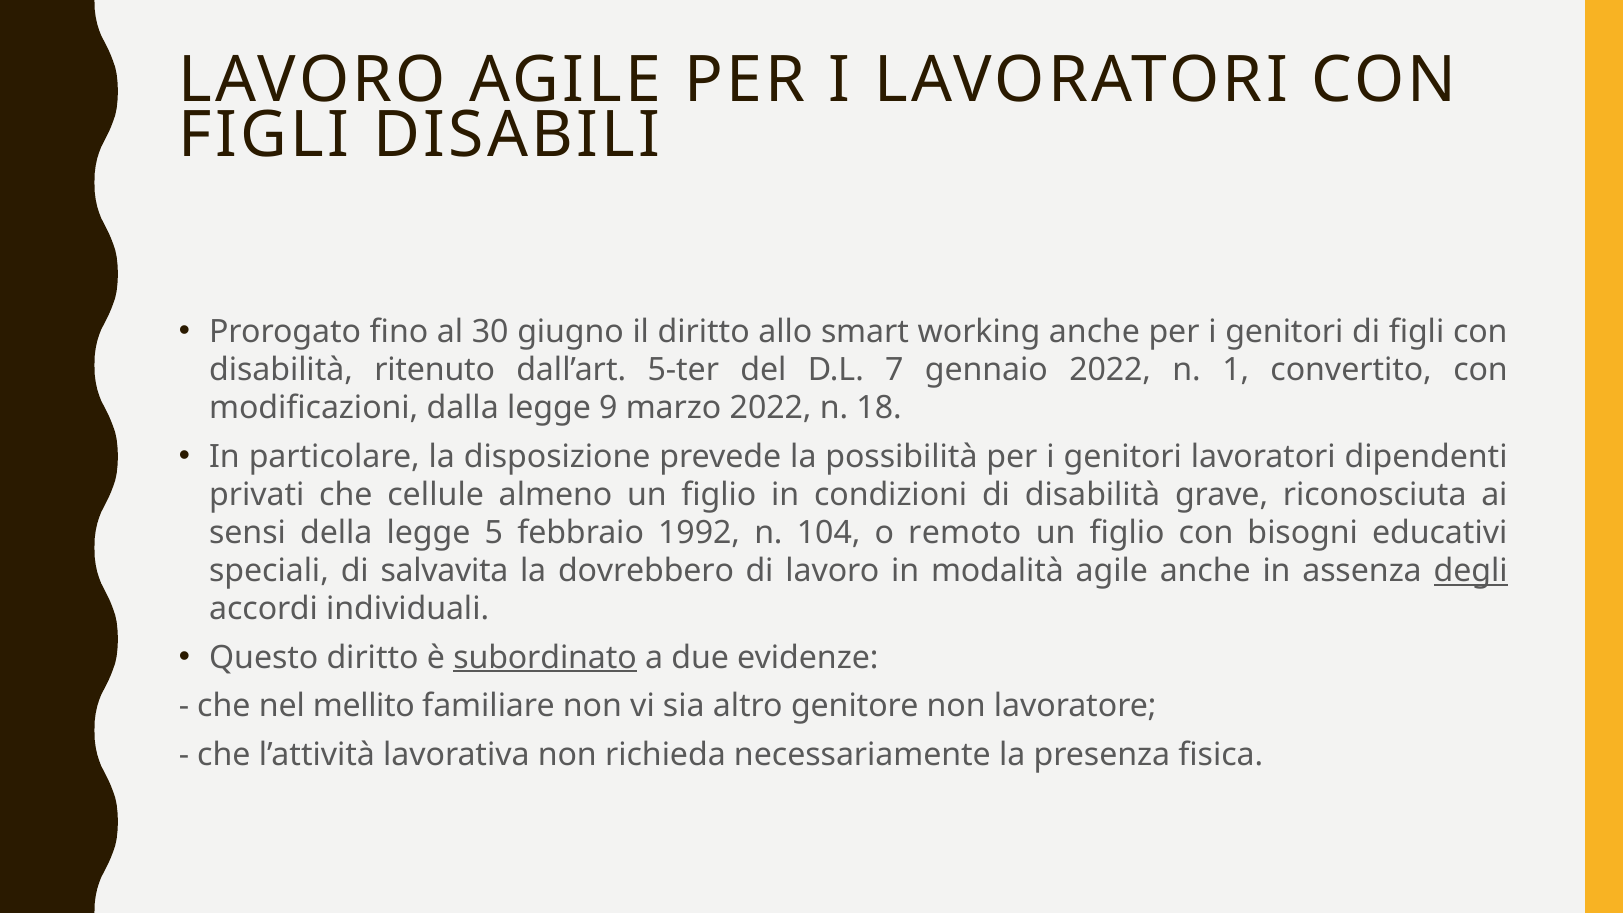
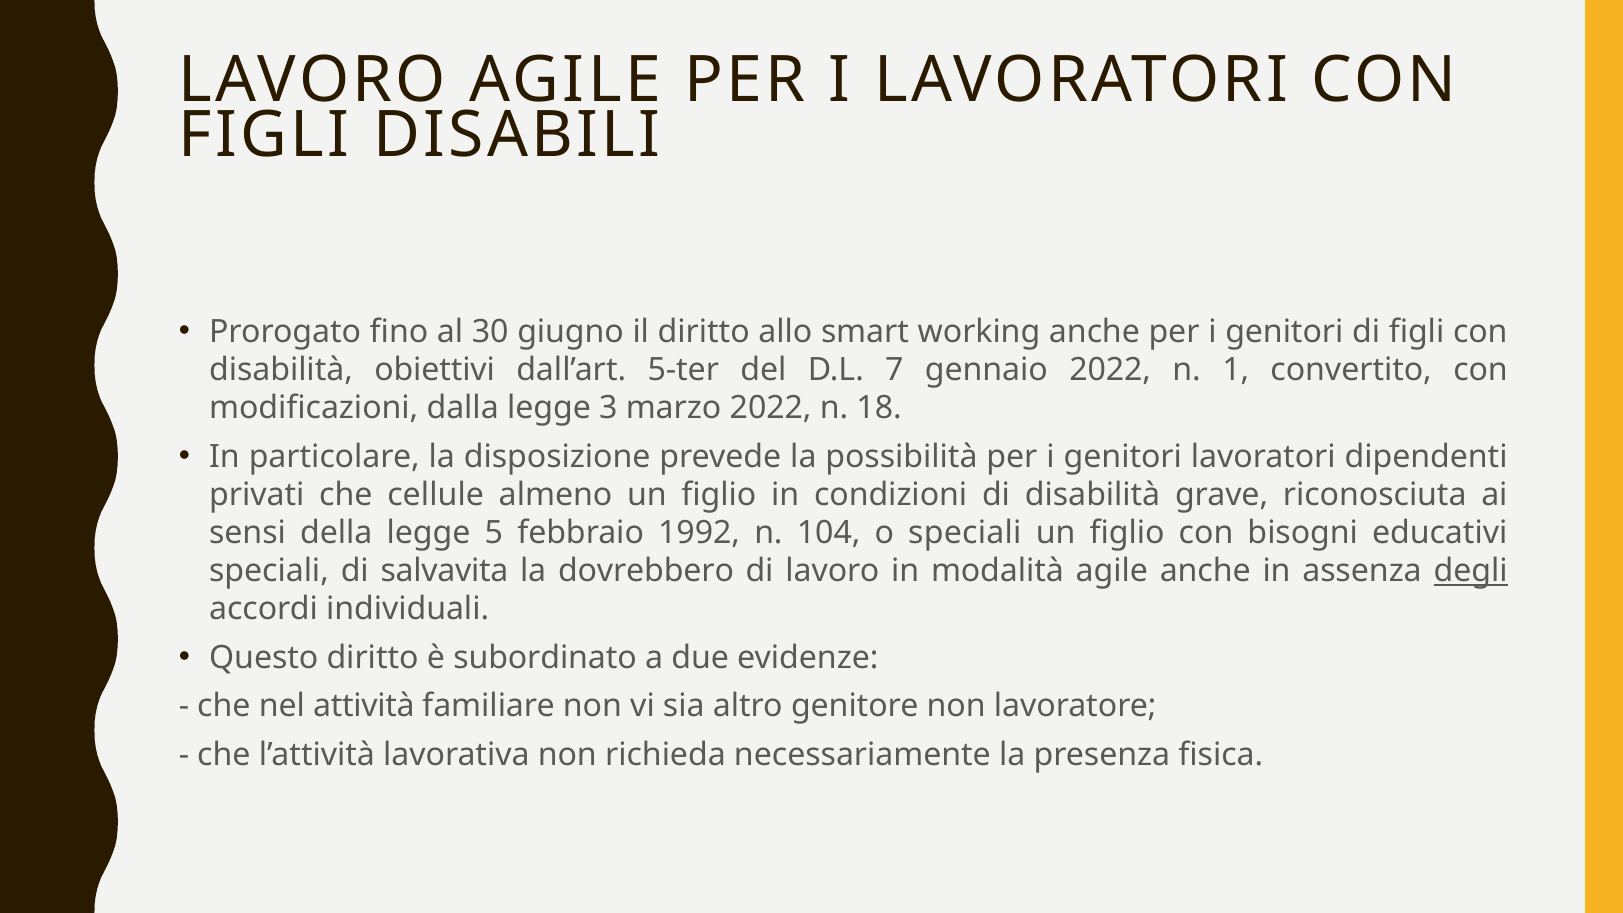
ritenuto: ritenuto -> obiettivi
9: 9 -> 3
o remoto: remoto -> speciali
subordinato underline: present -> none
mellito: mellito -> attività
